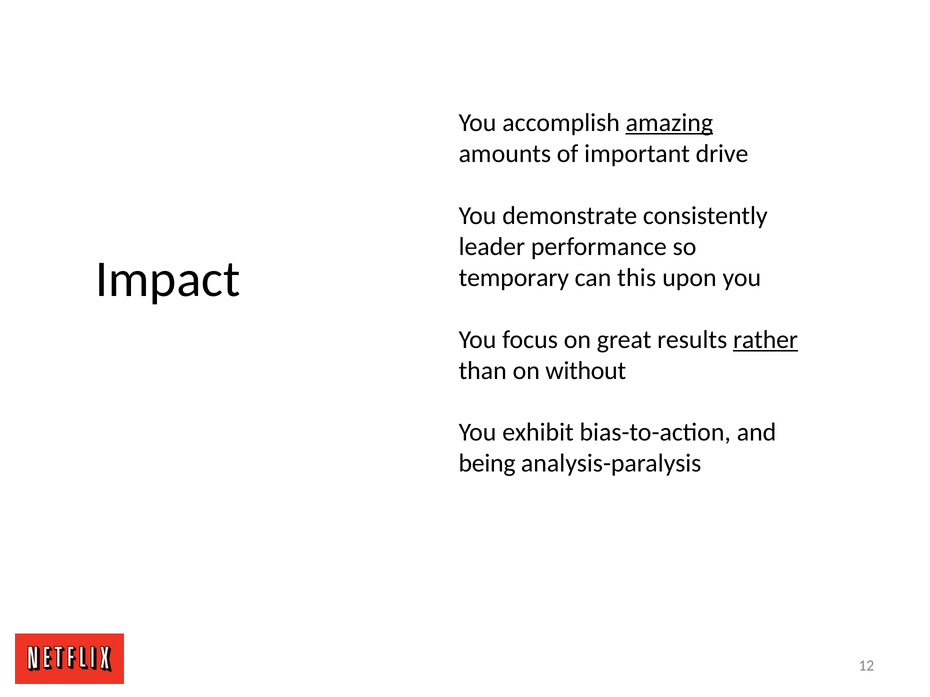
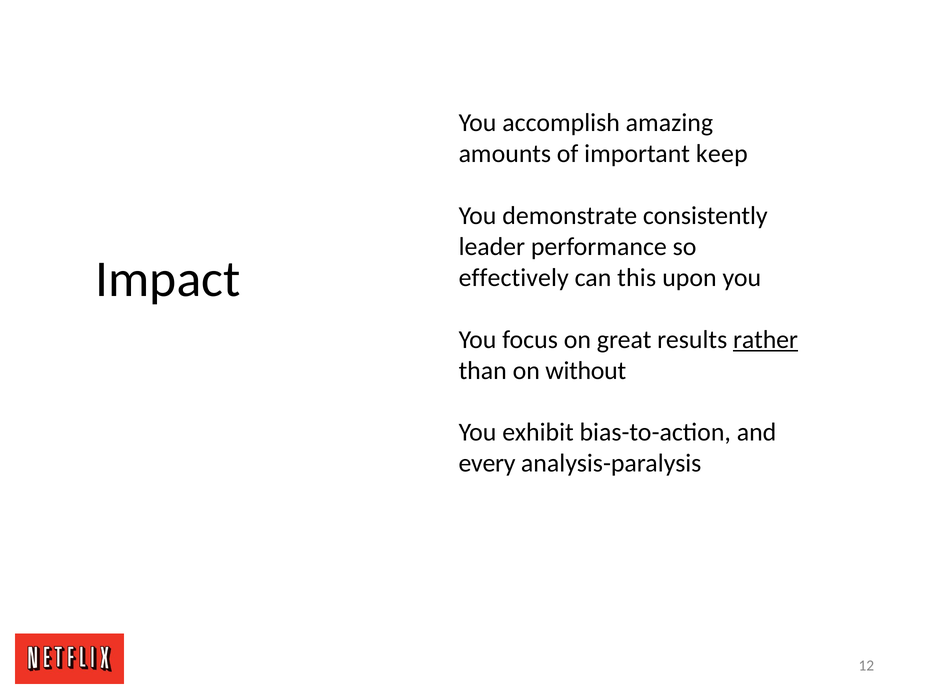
amazing underline: present -> none
drive: drive -> keep
temporary: temporary -> effectively
being: being -> every
